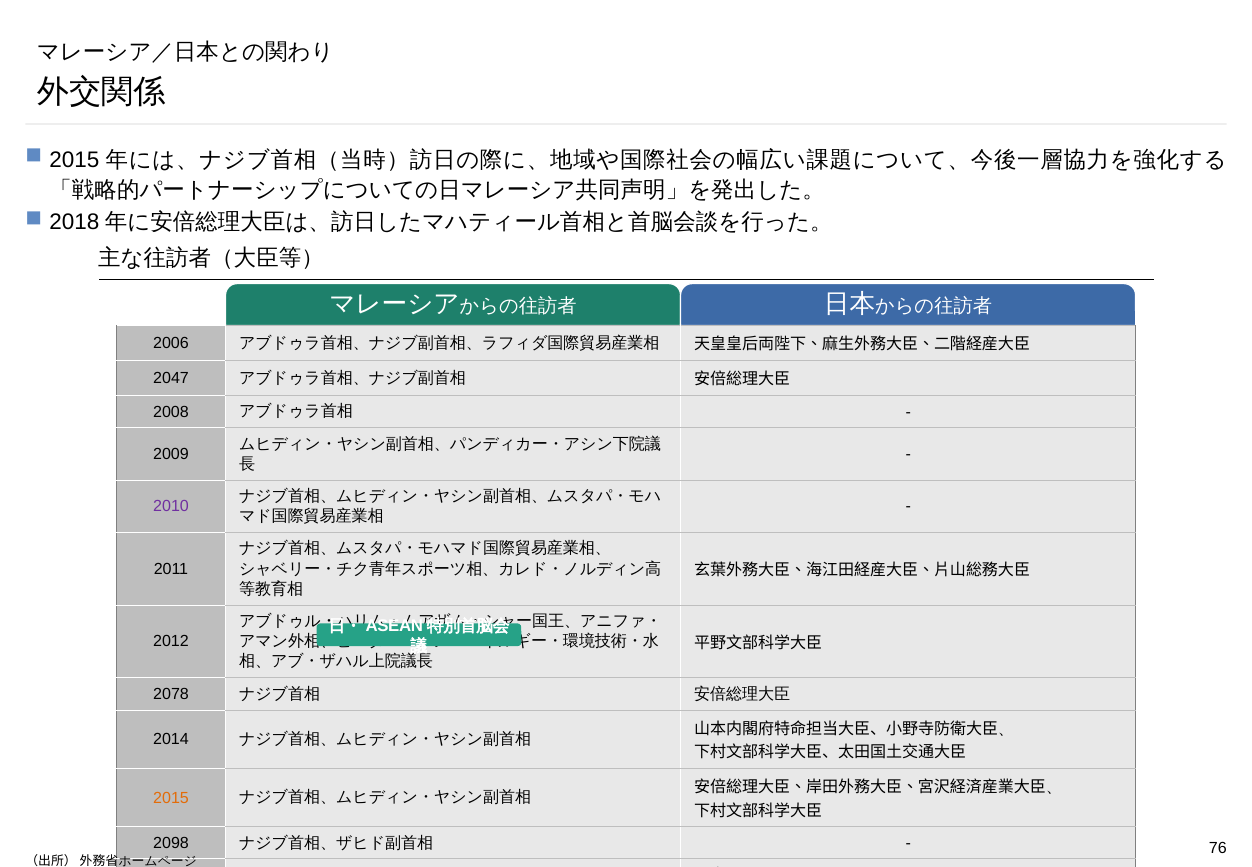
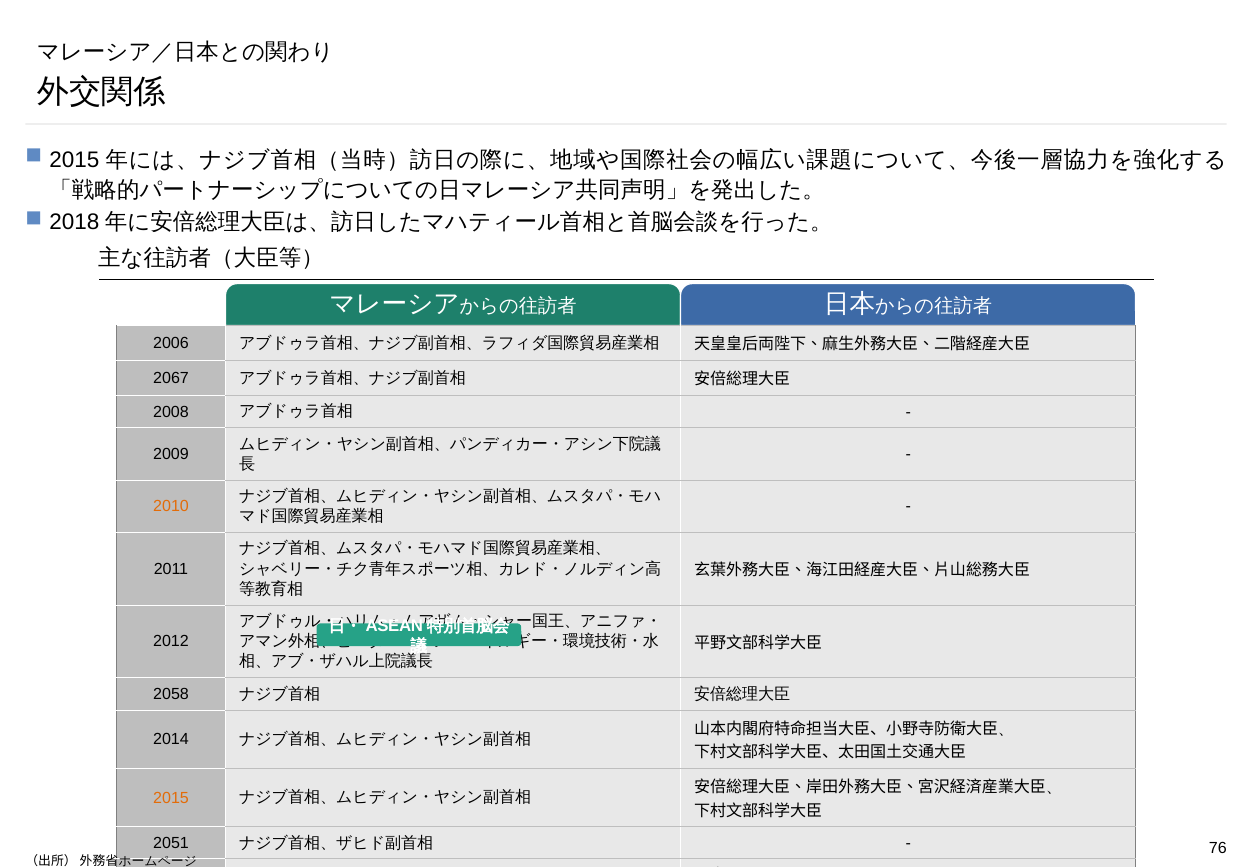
2047: 2047 -> 2067
2010 colour: purple -> orange
2078: 2078 -> 2058
2098: 2098 -> 2051
